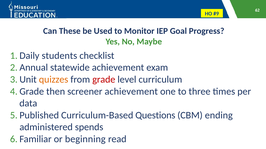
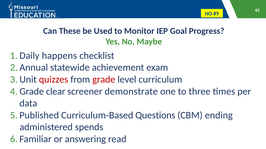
students: students -> happens
quizzes colour: orange -> red
then: then -> clear
screener achievement: achievement -> demonstrate
beginning: beginning -> answering
